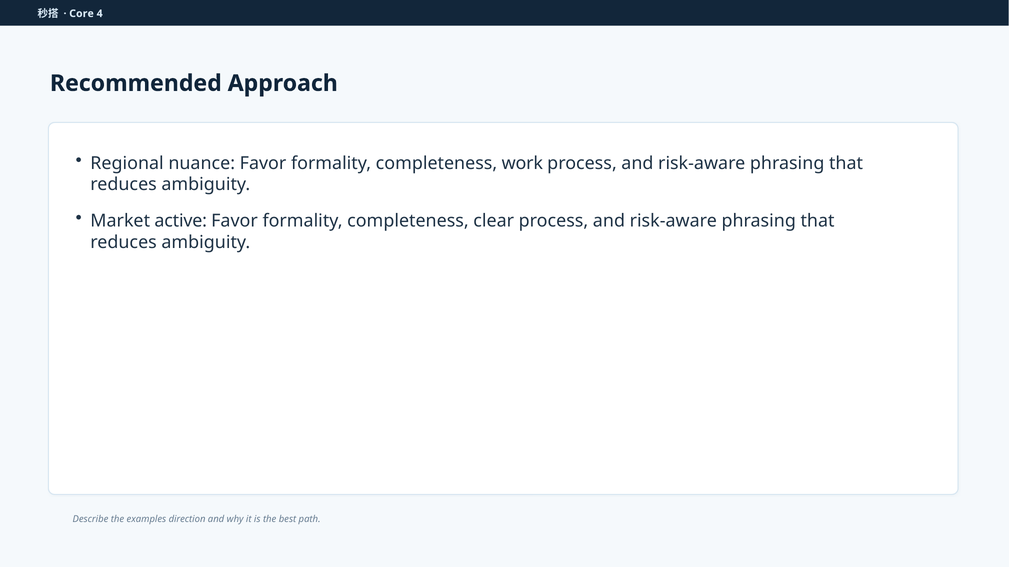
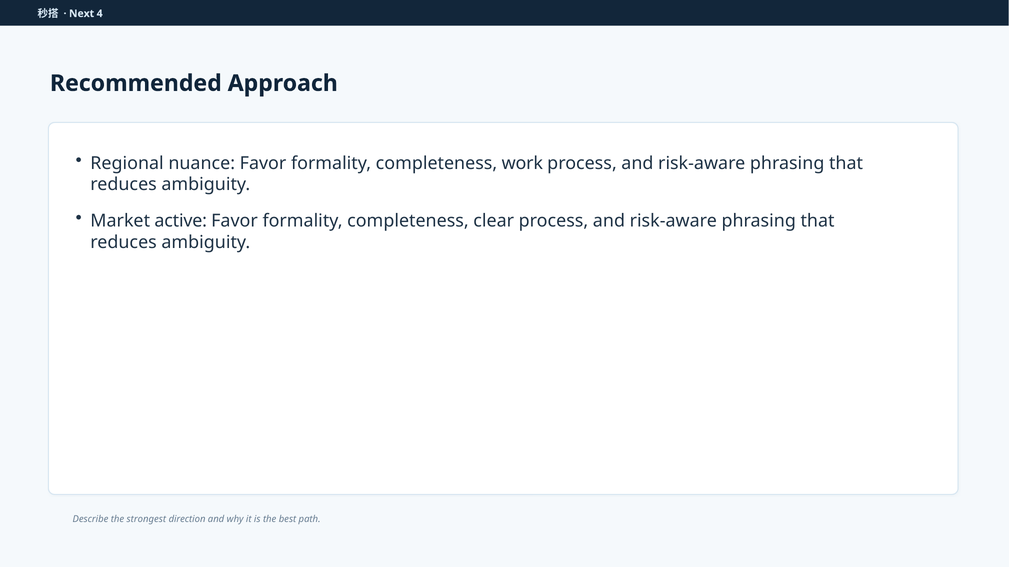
Core: Core -> Next
examples: examples -> strongest
